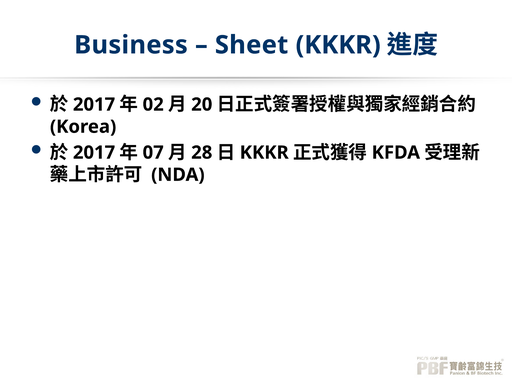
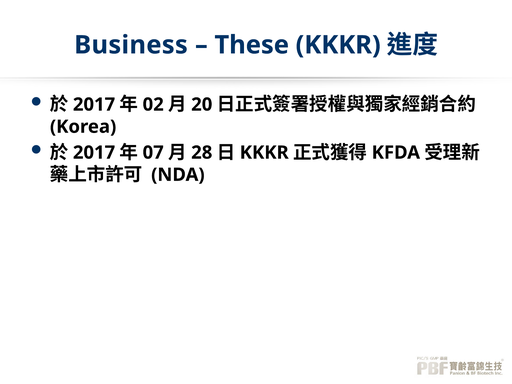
Sheet: Sheet -> These
